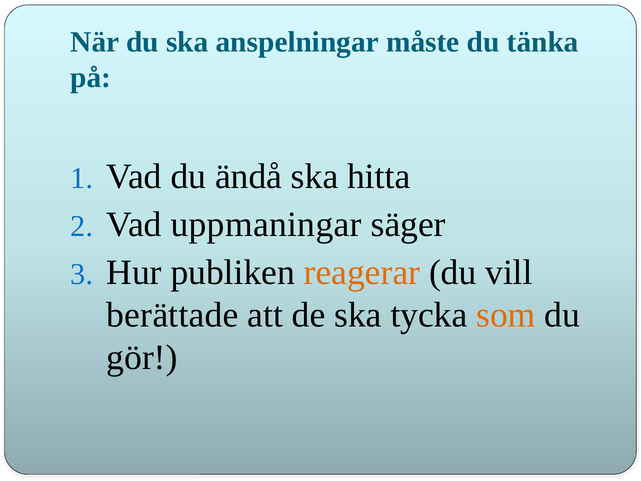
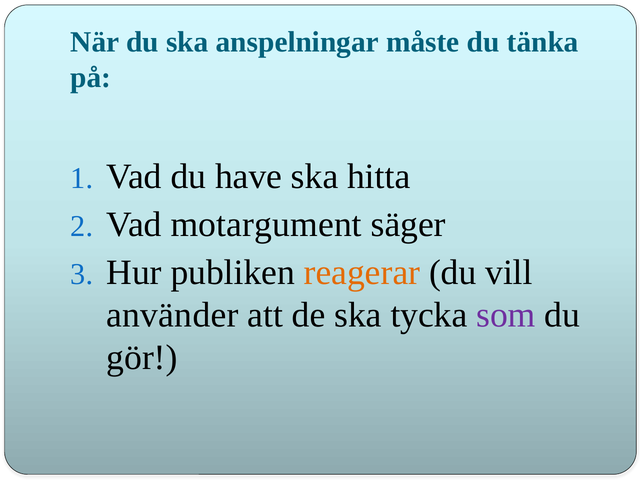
ändå: ändå -> have
uppmaningar: uppmaningar -> motargument
berättade: berättade -> använder
som colour: orange -> purple
